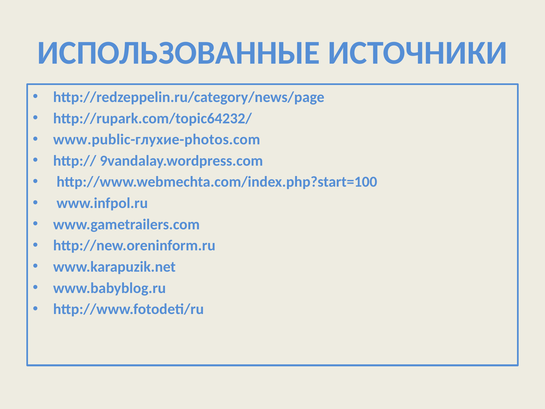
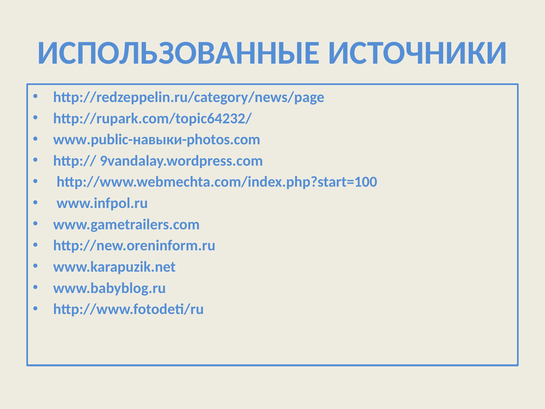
www.public-глухие-photos.com: www.public-глухие-photos.com -> www.public-навыки-photos.com
